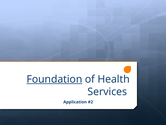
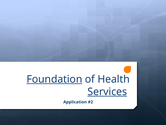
Services underline: none -> present
